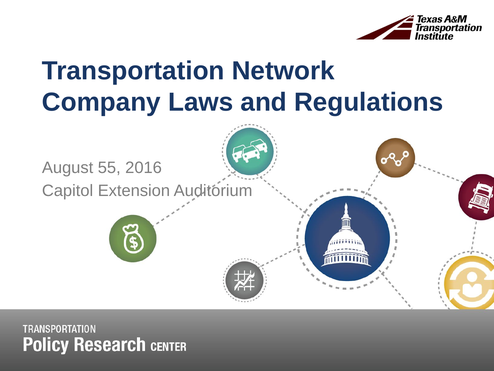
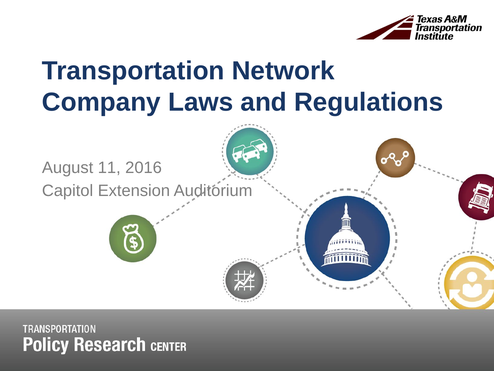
55: 55 -> 11
